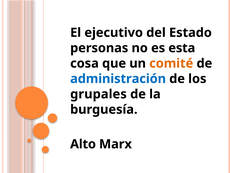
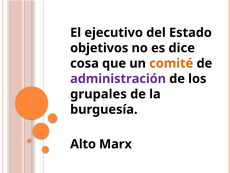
personas: personas -> objetivos
esta: esta -> dice
administración colour: blue -> purple
